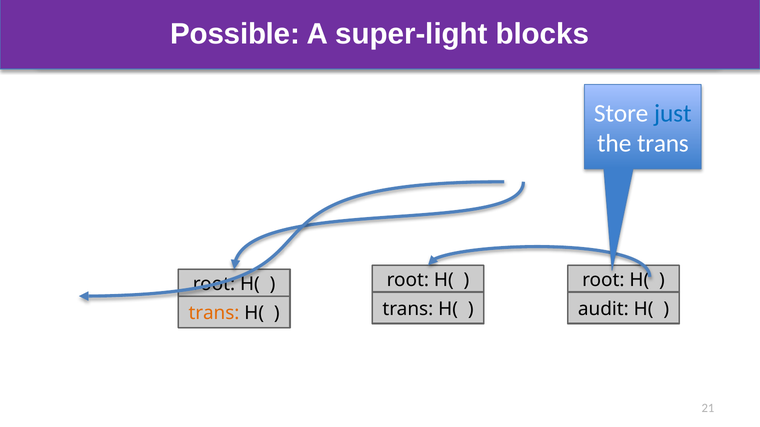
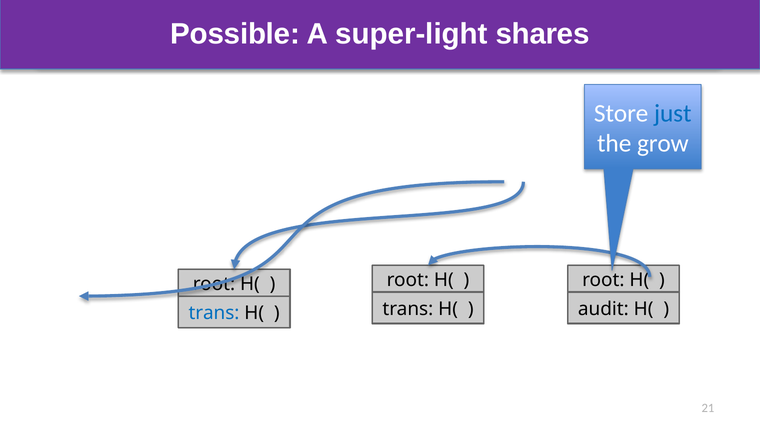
blocks: blocks -> shares
the trans: trans -> grow
trans at (214, 314) colour: orange -> blue
